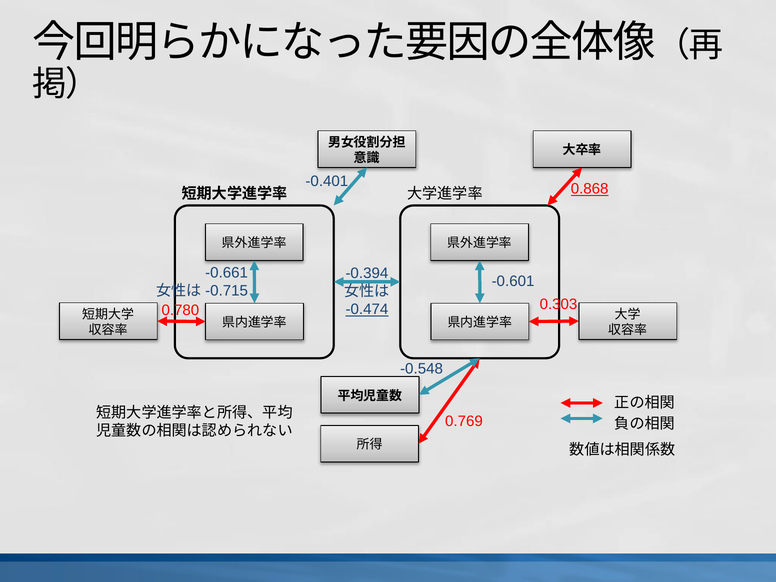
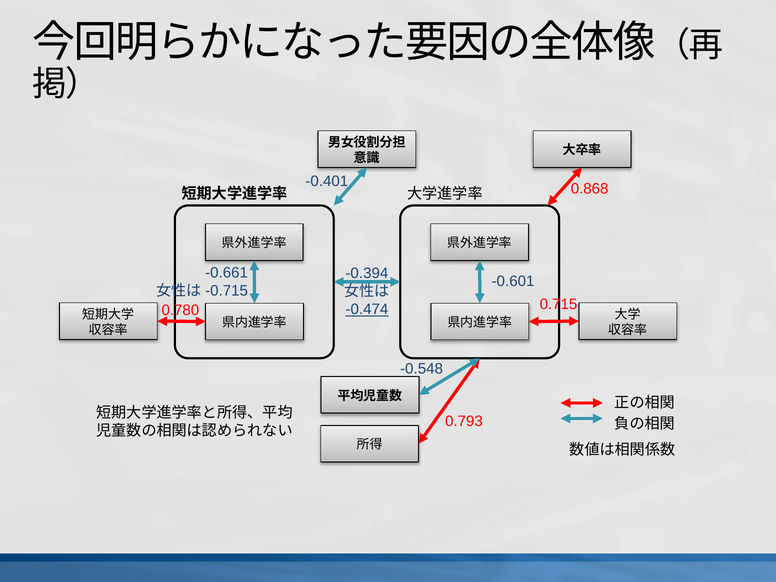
0.868 underline: present -> none
0.303: 0.303 -> 0.715
0.769: 0.769 -> 0.793
